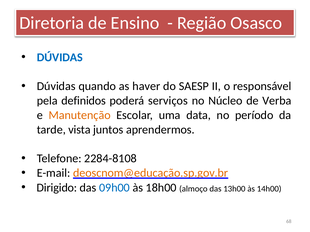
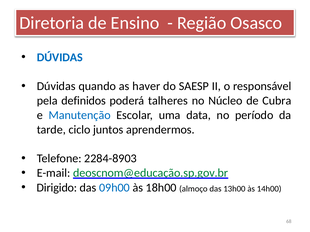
serviços: serviços -> talheres
Verba: Verba -> Cubra
Manutenção colour: orange -> blue
vista: vista -> ciclo
2284-8108: 2284-8108 -> 2284-8903
deoscnom@educação.sp.gov.br colour: orange -> green
